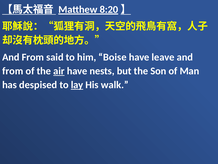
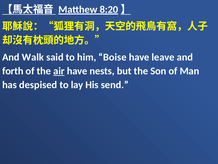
From at (33, 57): From -> Walk
from at (13, 71): from -> forth
lay underline: present -> none
walk: walk -> send
